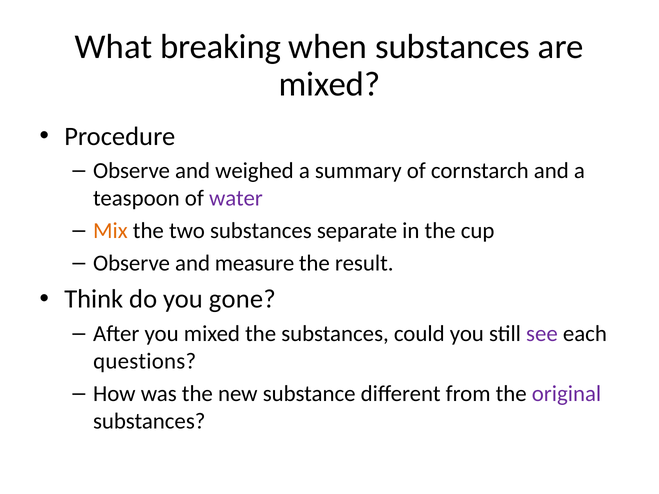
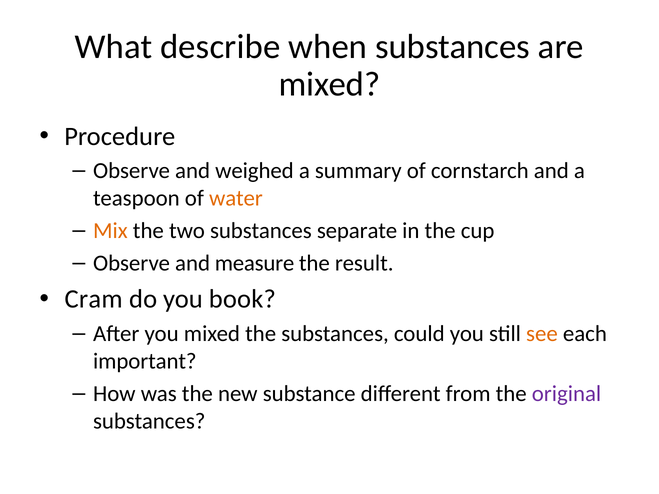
breaking: breaking -> describe
water colour: purple -> orange
Think: Think -> Cram
gone: gone -> book
see colour: purple -> orange
questions: questions -> important
